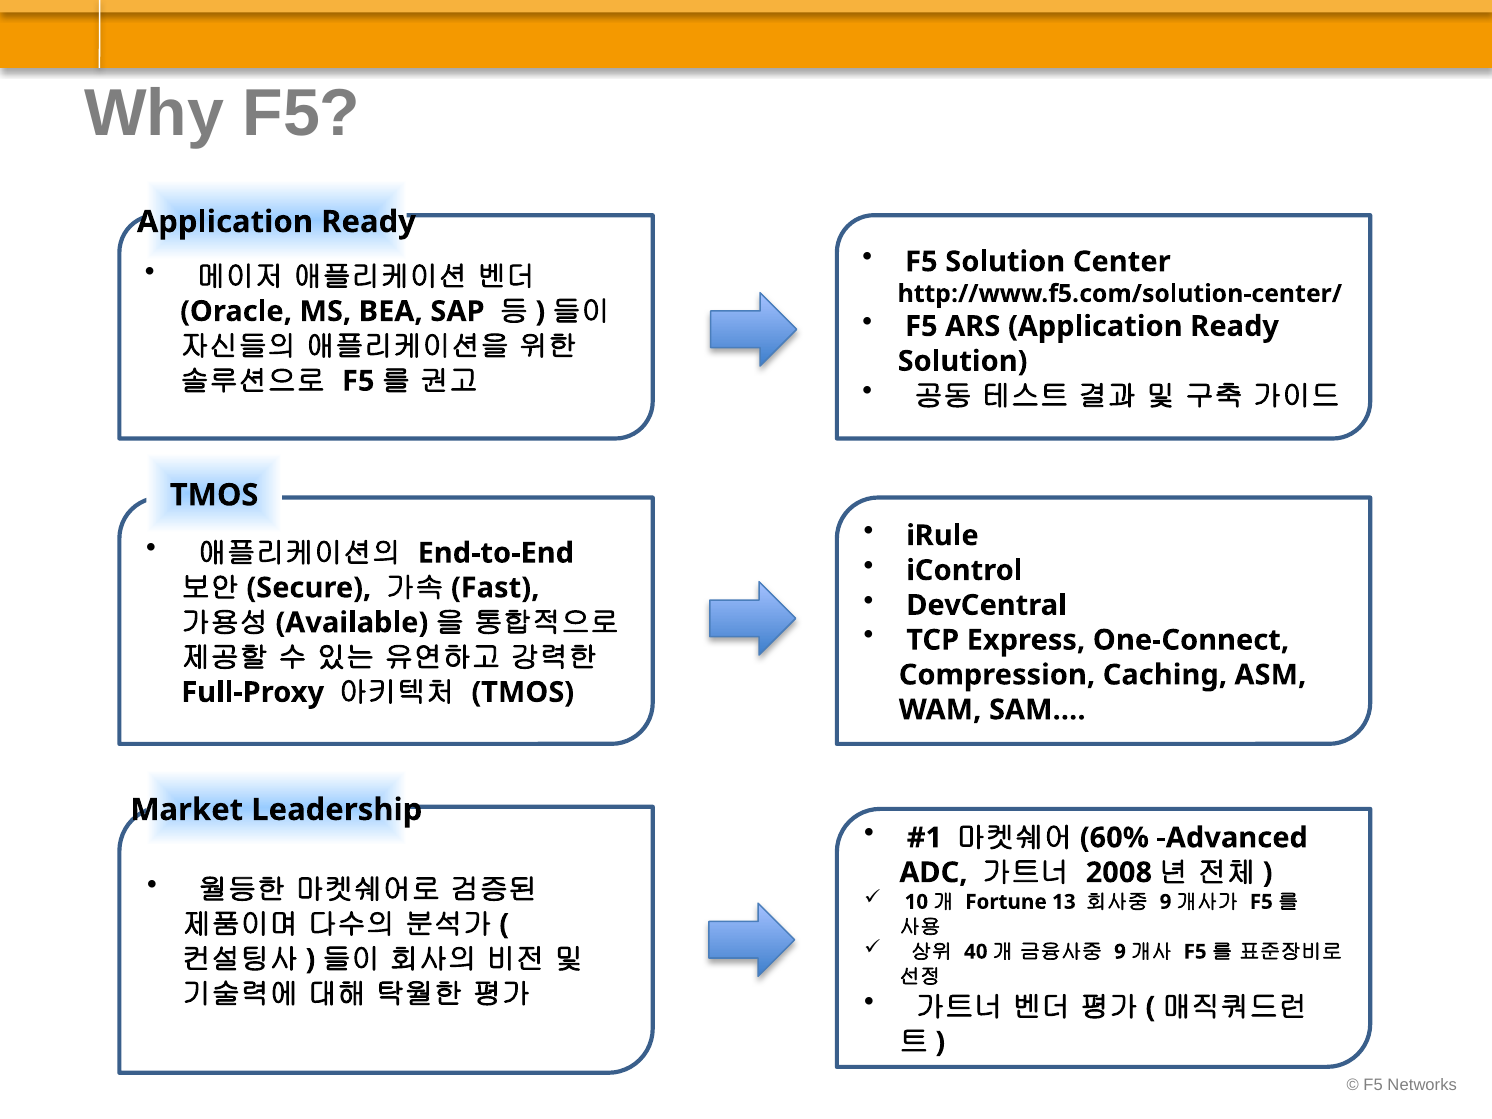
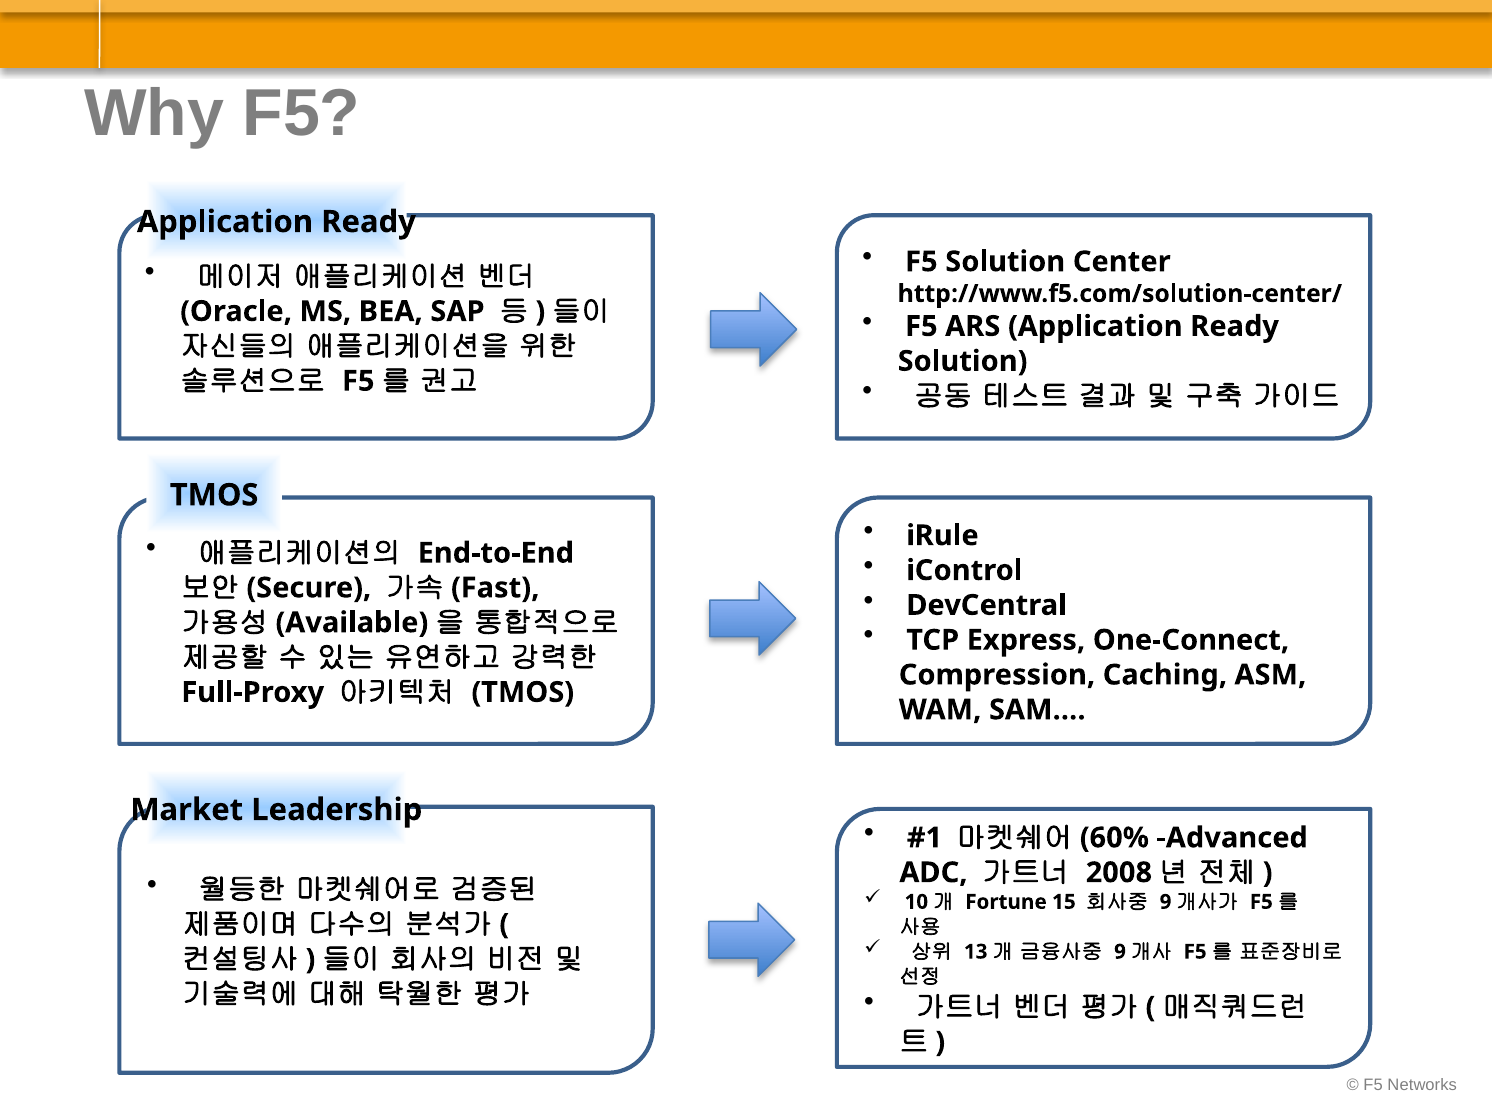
13: 13 -> 15
40: 40 -> 13
